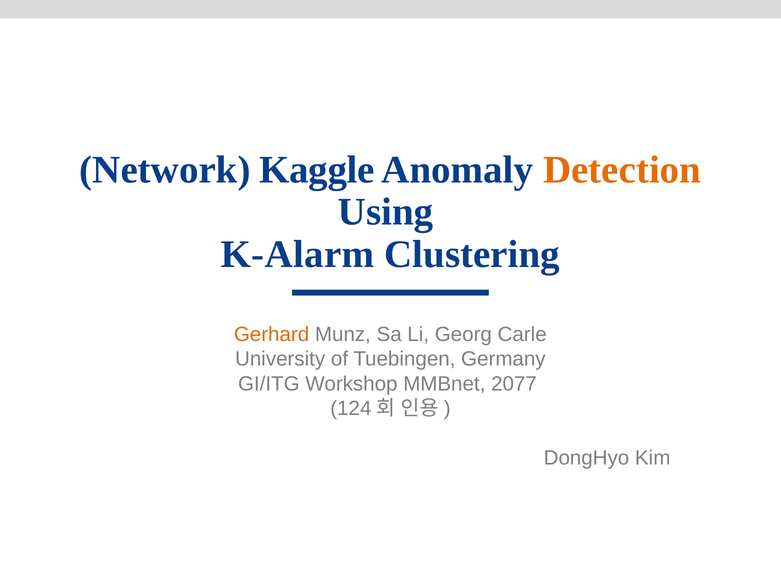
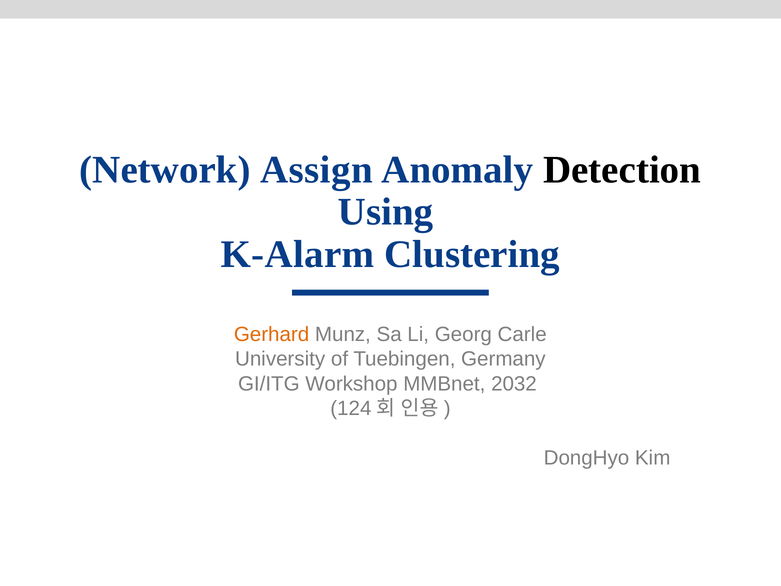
Kaggle: Kaggle -> Assign
Detection colour: orange -> black
2077: 2077 -> 2032
